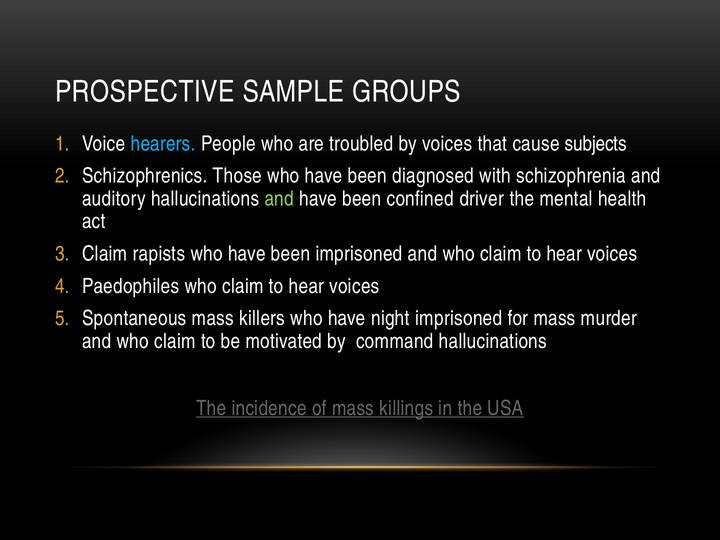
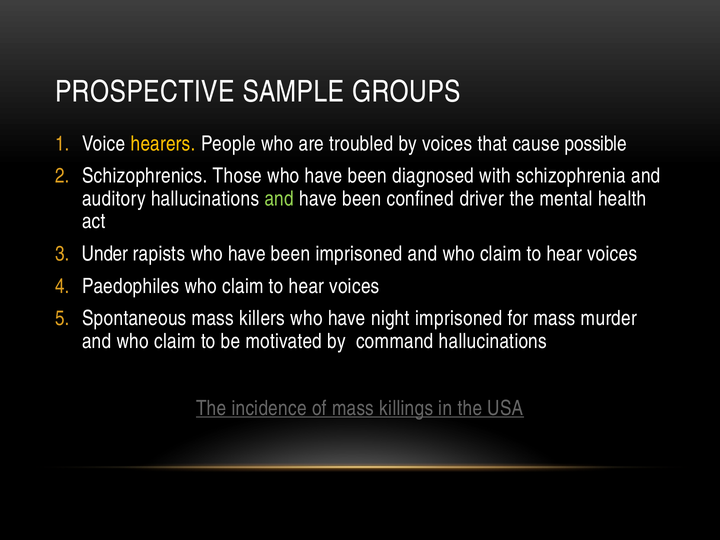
hearers colour: light blue -> yellow
subjects: subjects -> possible
Claim at (105, 254): Claim -> Under
